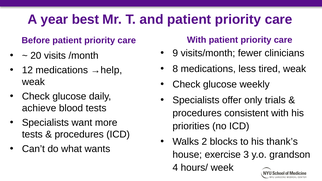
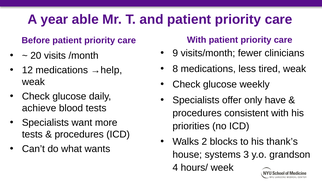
best: best -> able
trials: trials -> have
exercise: exercise -> systems
